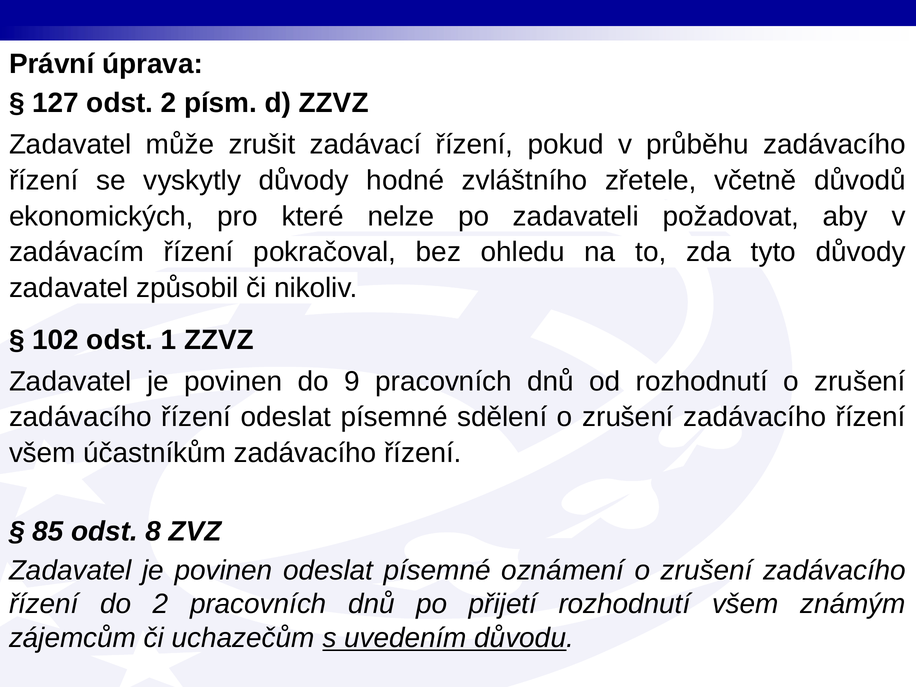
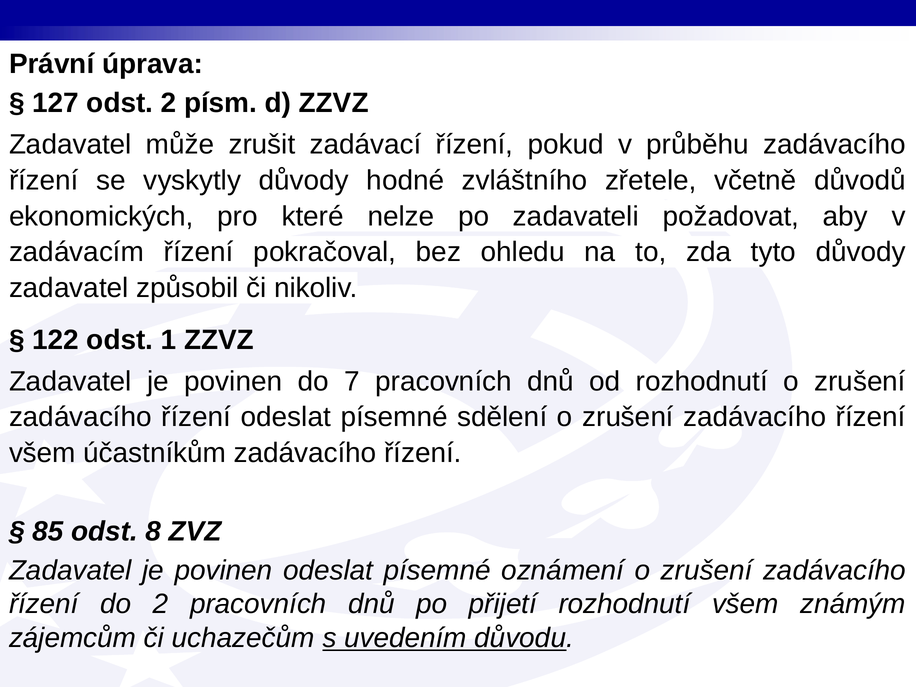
102: 102 -> 122
9: 9 -> 7
